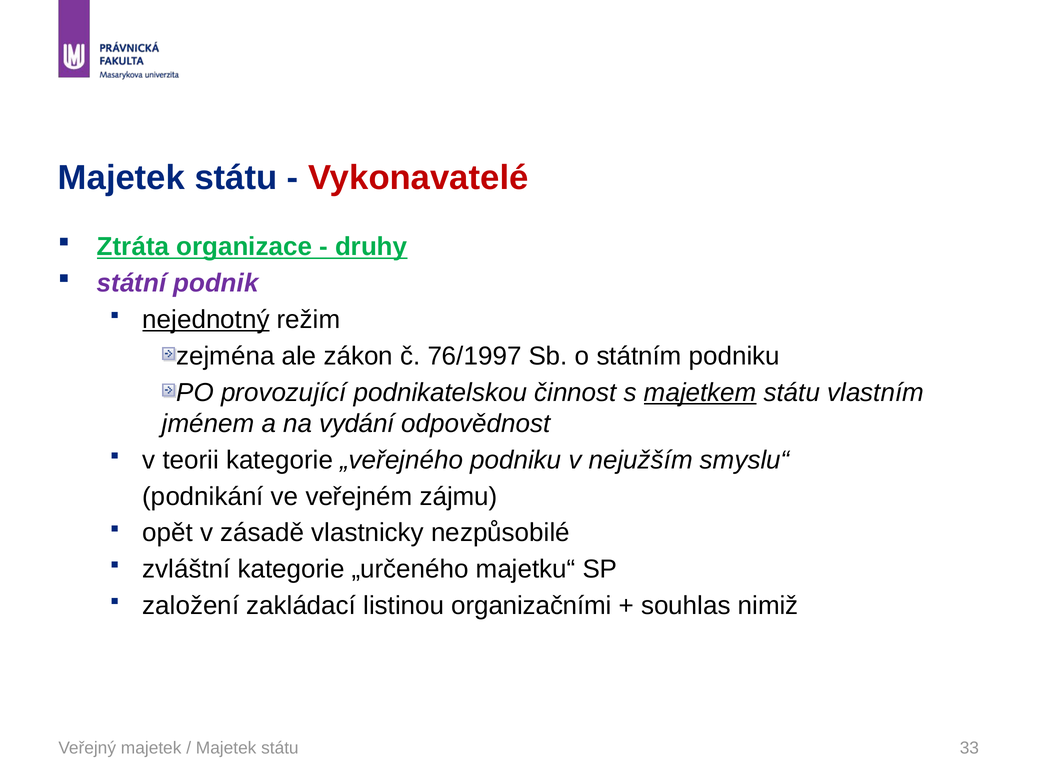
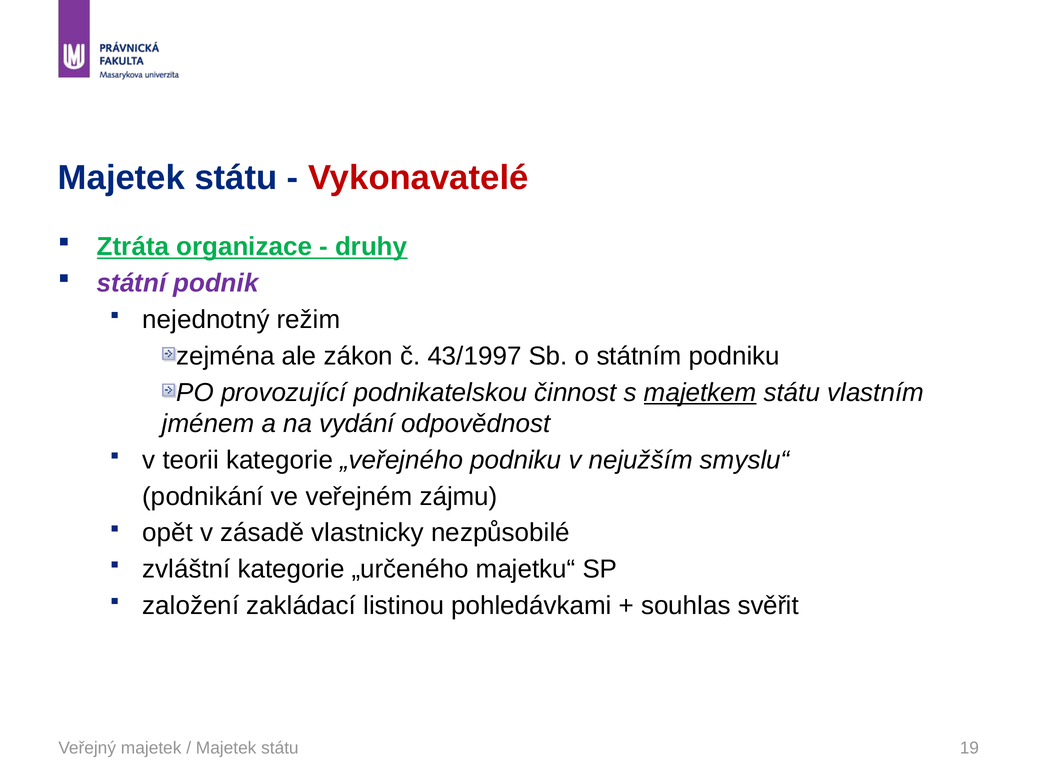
nejednotný underline: present -> none
76/1997: 76/1997 -> 43/1997
organizačními: organizačními -> pohledávkami
nimiž: nimiž -> svěřit
33: 33 -> 19
